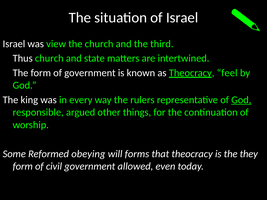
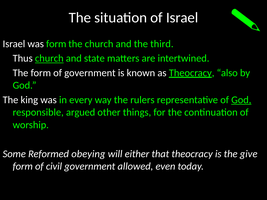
was view: view -> form
church at (49, 58) underline: none -> present
feel: feel -> also
forms: forms -> either
they: they -> give
